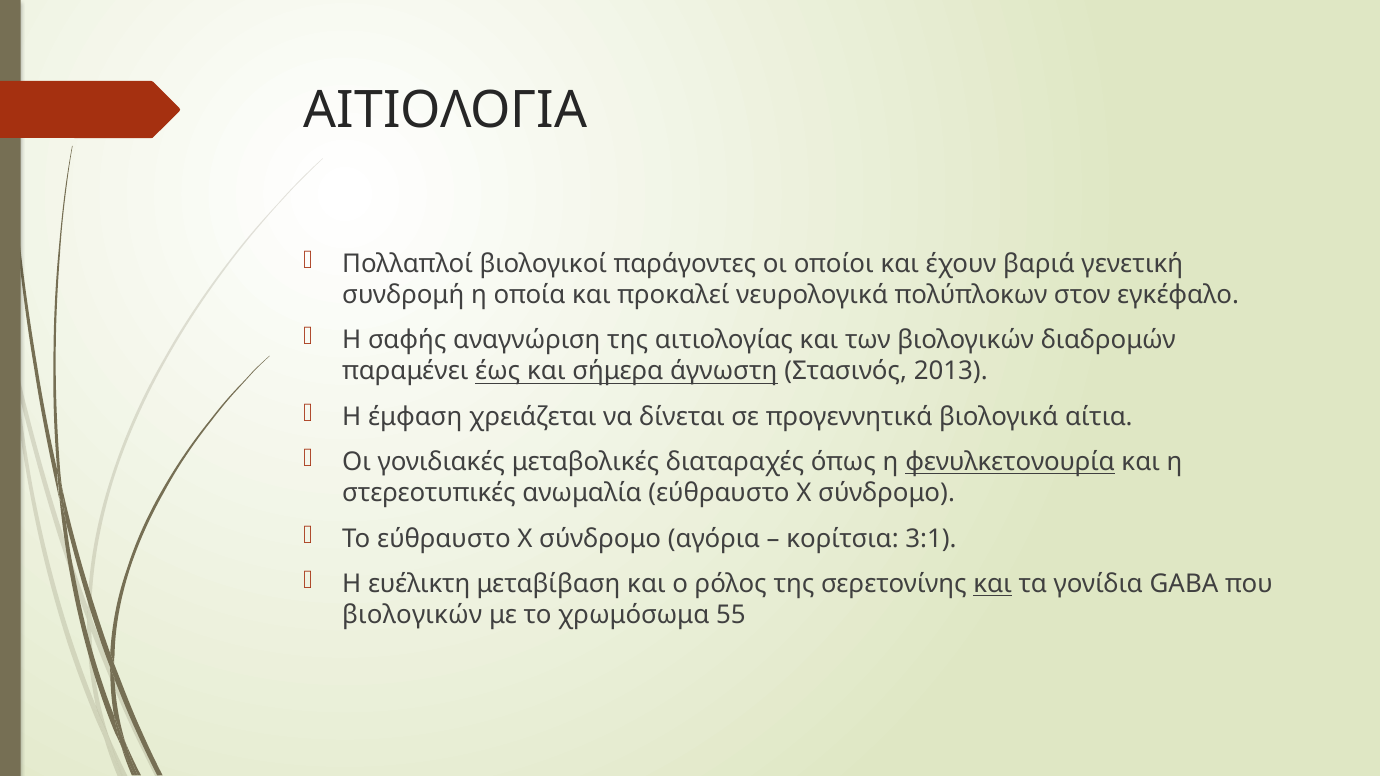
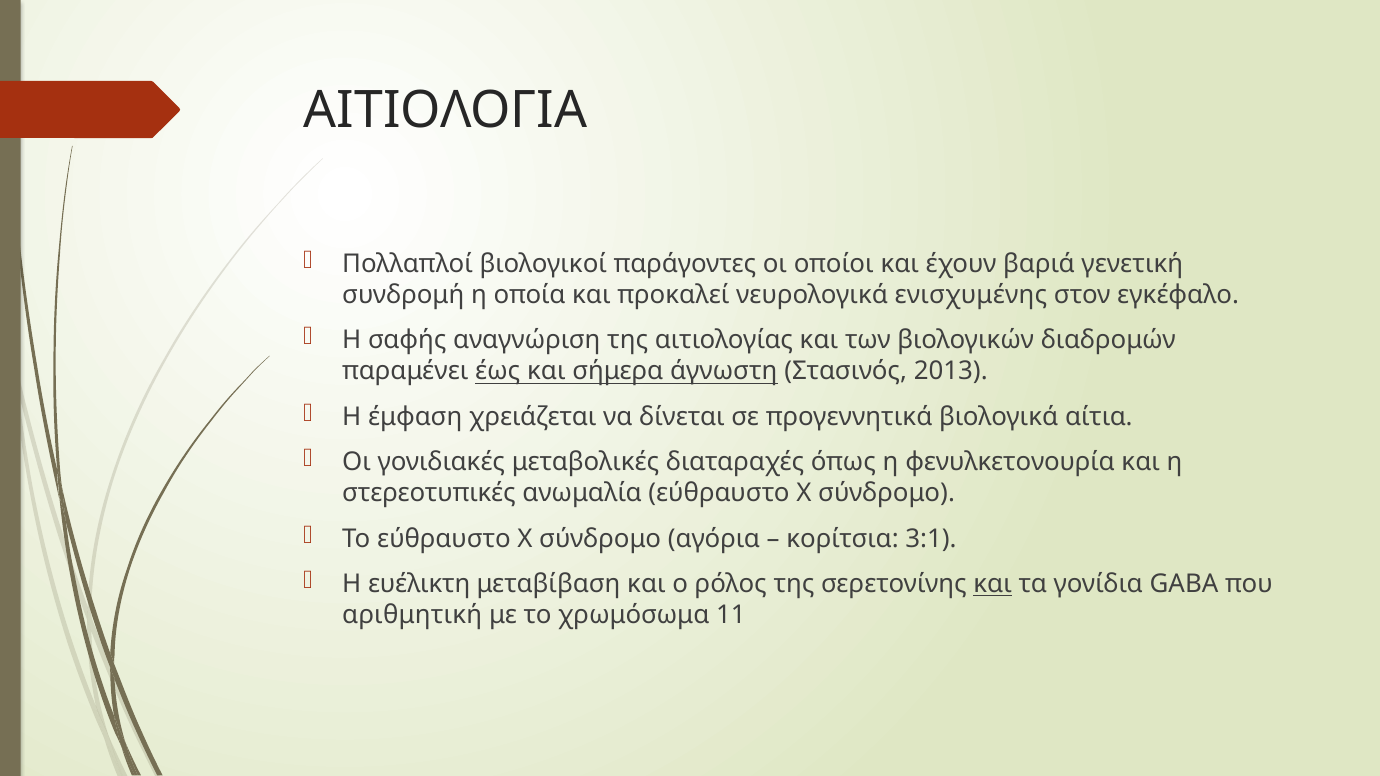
πολύπλοκων: πολύπλοκων -> ενισχυμένης
φενυλκετονουρία underline: present -> none
βιολογικών at (412, 615): βιολογικών -> αριθμητική
55: 55 -> 11
